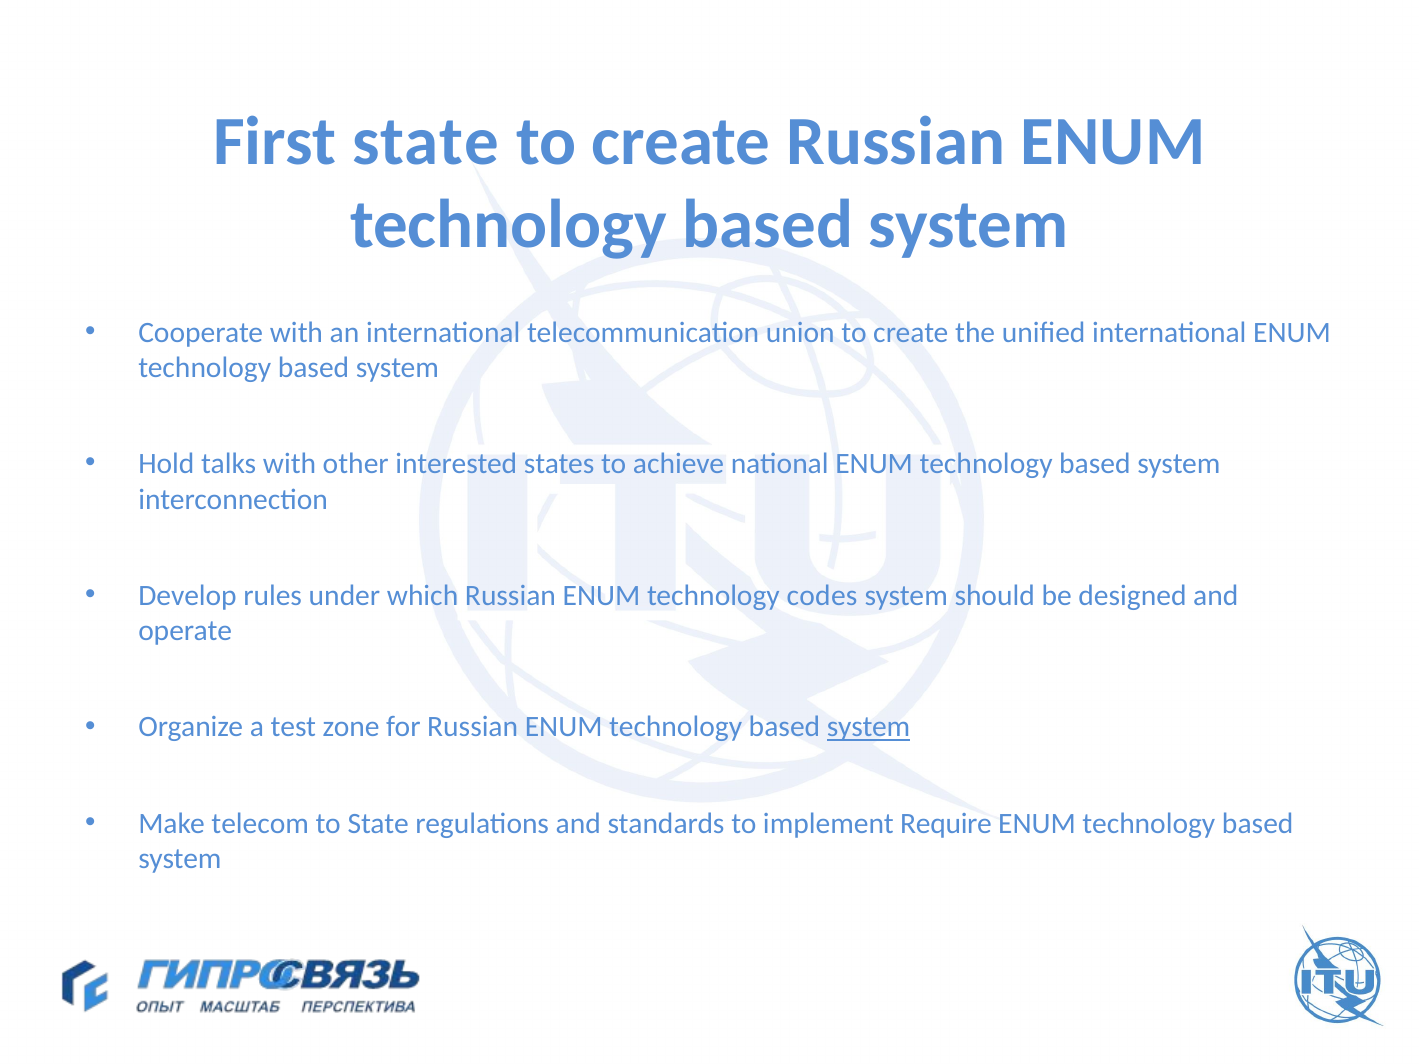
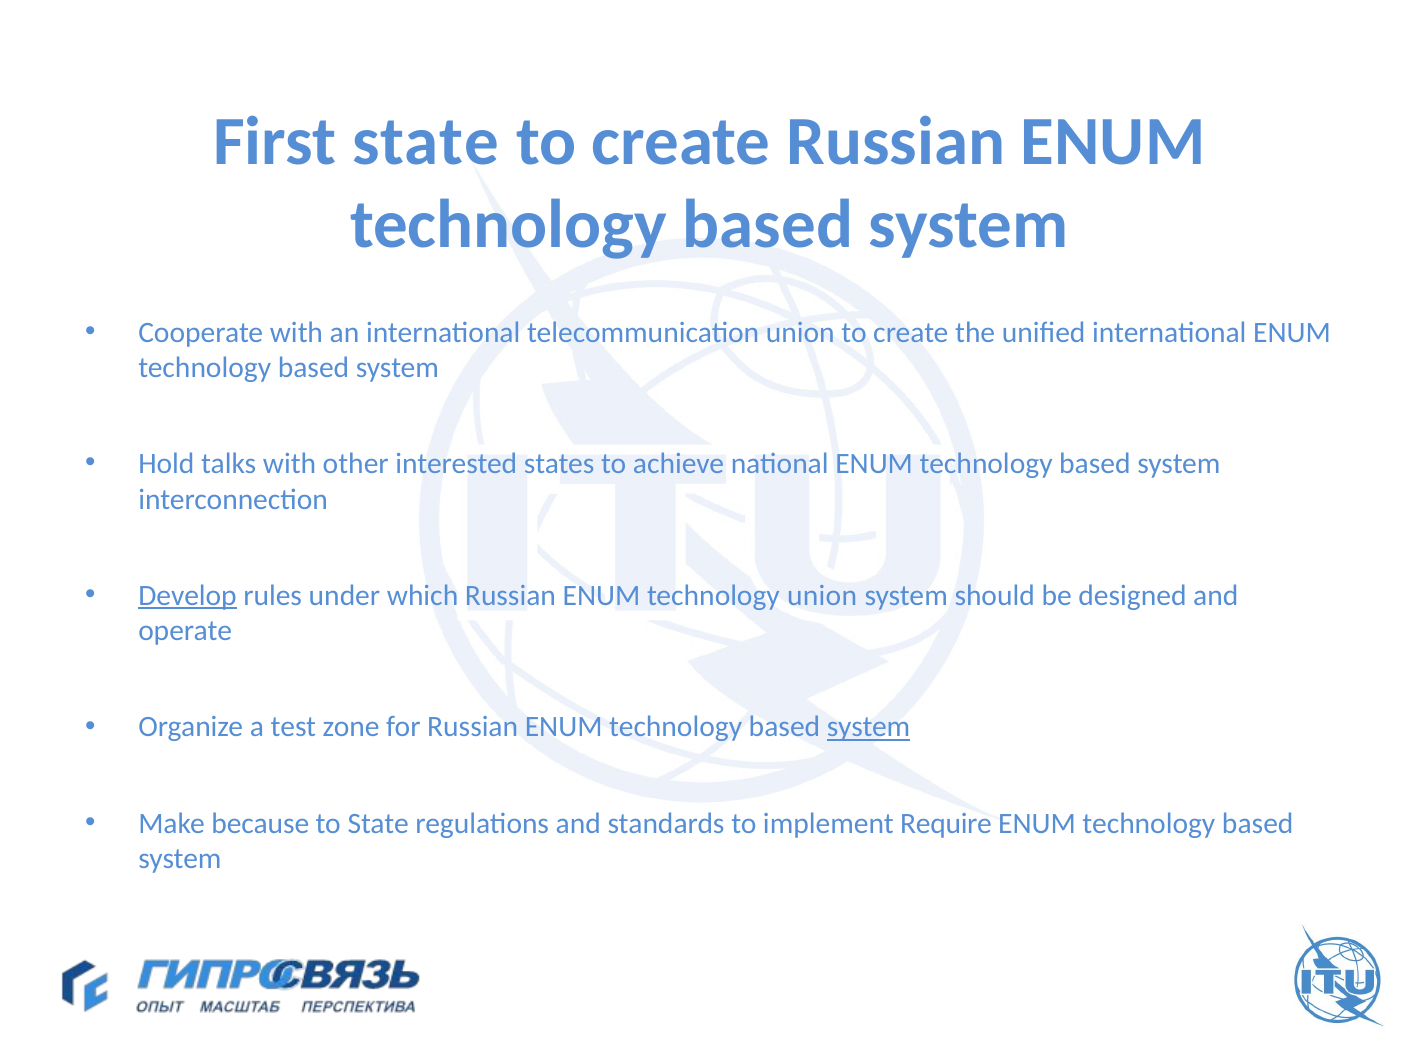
Develop underline: none -> present
technology codes: codes -> union
telecom: telecom -> because
